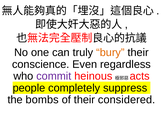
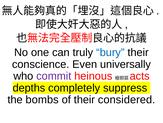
bury colour: orange -> blue
regardless: regardless -> universally
people: people -> depths
